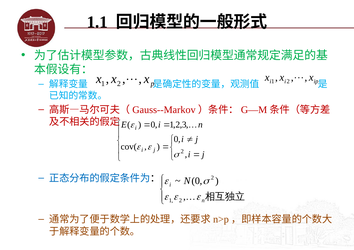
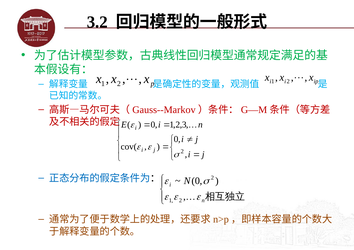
1.1: 1.1 -> 3.2
